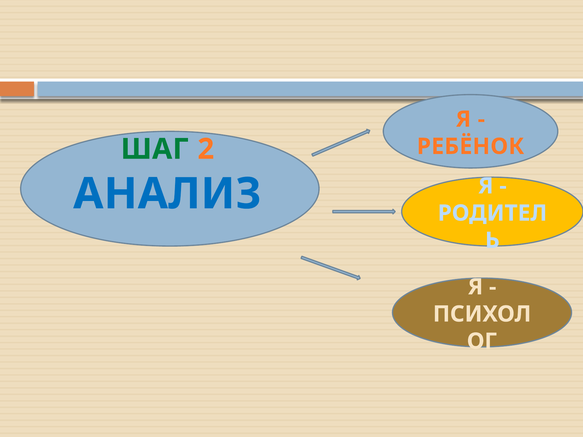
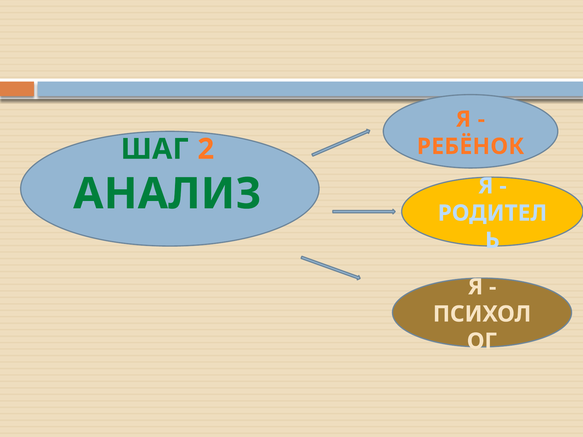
АНАЛИЗ colour: blue -> green
